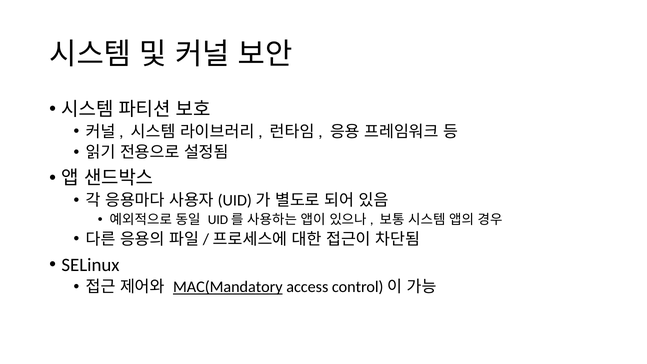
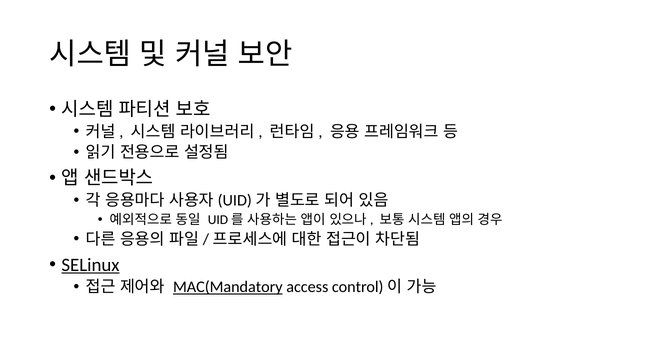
SELinux underline: none -> present
